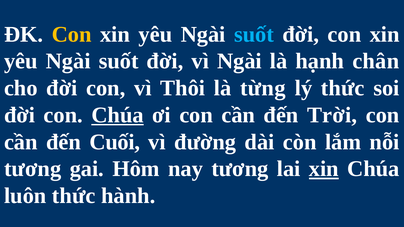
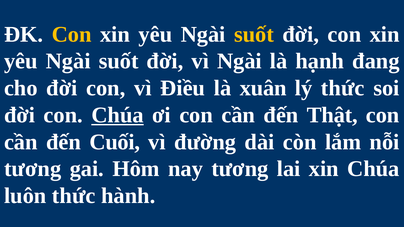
suốt at (254, 34) colour: light blue -> yellow
chân: chân -> đang
Thôi: Thôi -> Điều
từng: từng -> xuân
Trời: Trời -> Thật
xin at (324, 169) underline: present -> none
